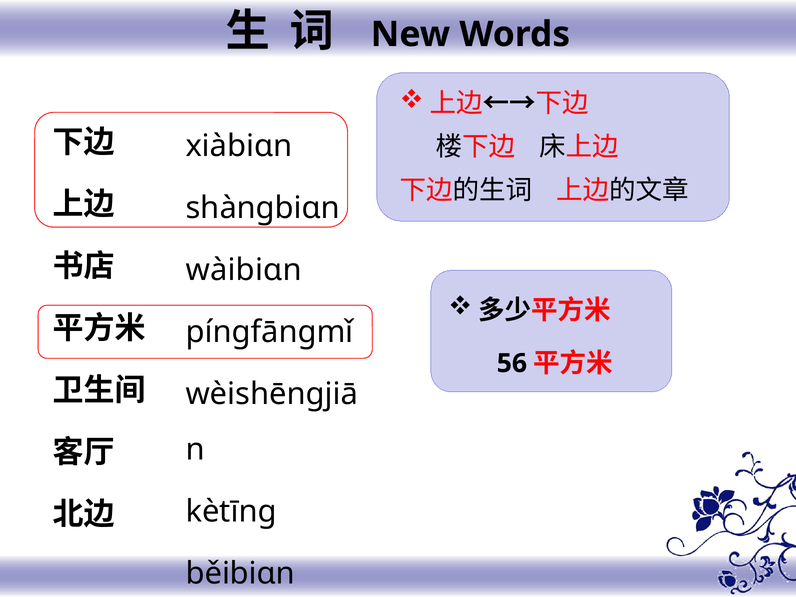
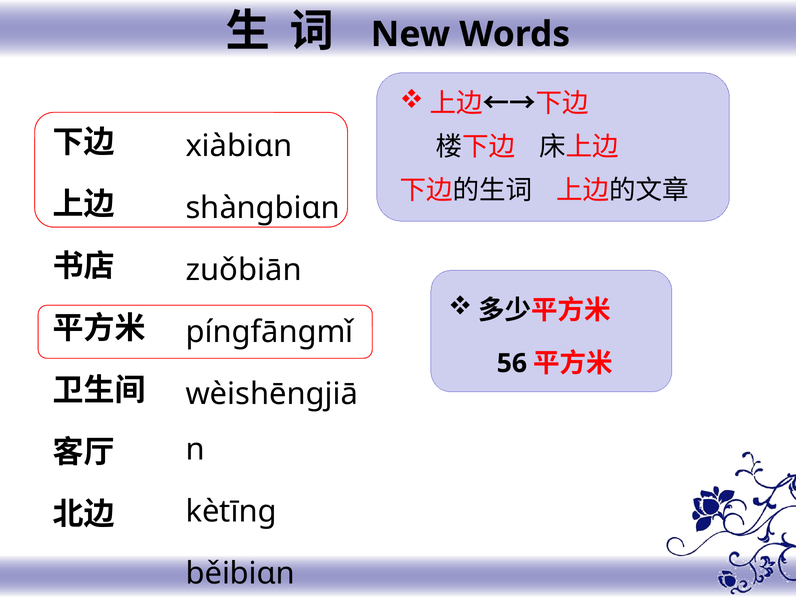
wàibiɑn: wàibiɑn -> zuǒbiān
